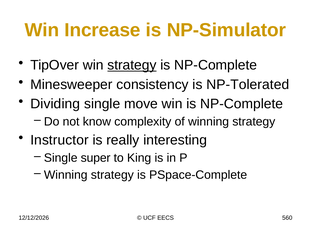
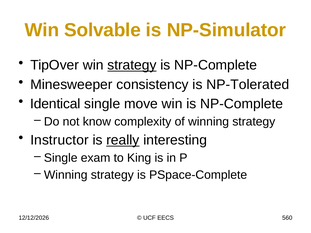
Increase: Increase -> Solvable
Dividing: Dividing -> Identical
really underline: none -> present
super: super -> exam
